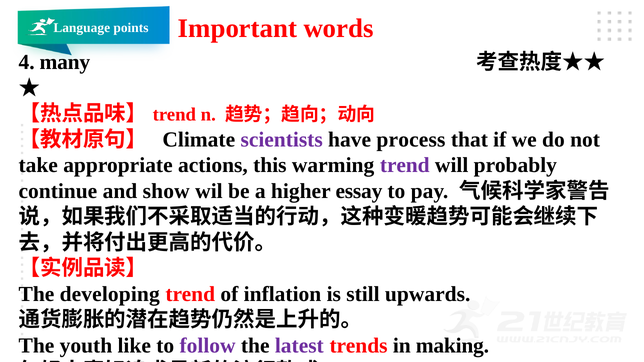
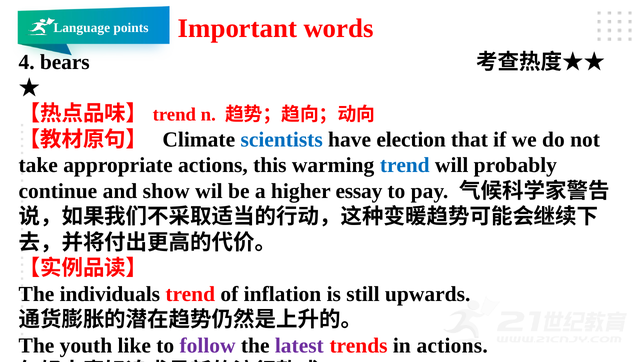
many: many -> bears
scientists colour: purple -> blue
process: process -> election
trend at (405, 165) colour: purple -> blue
developing: developing -> individuals
in making: making -> actions
